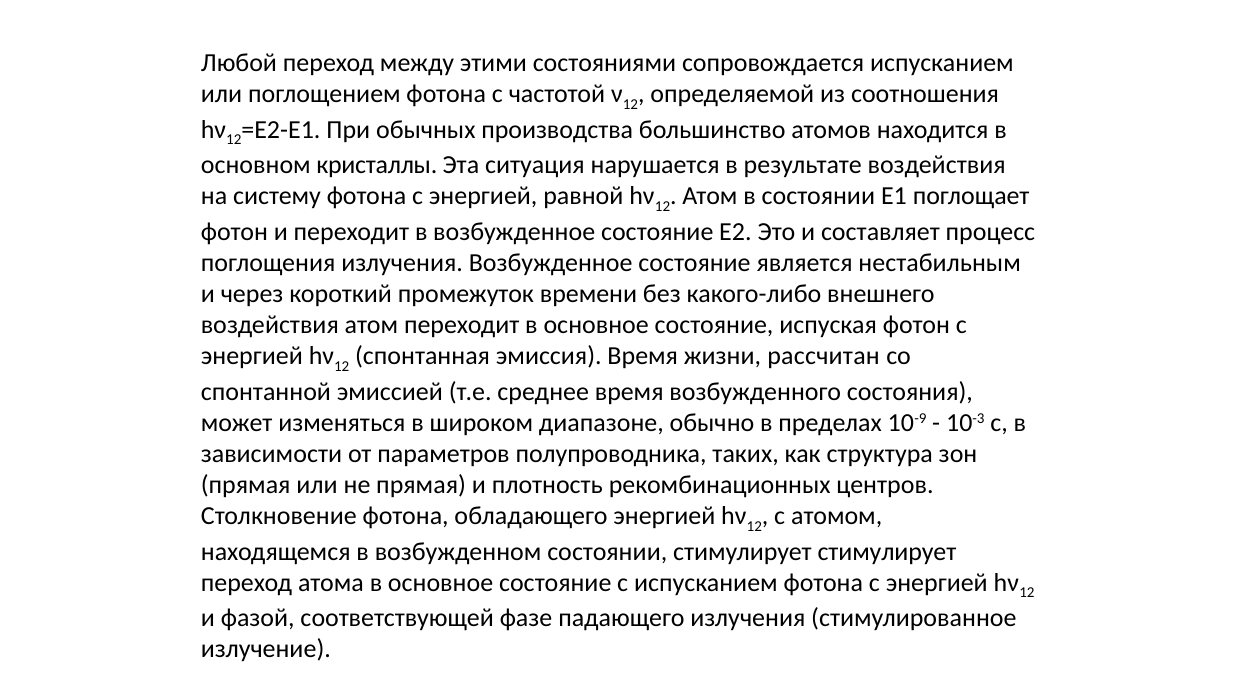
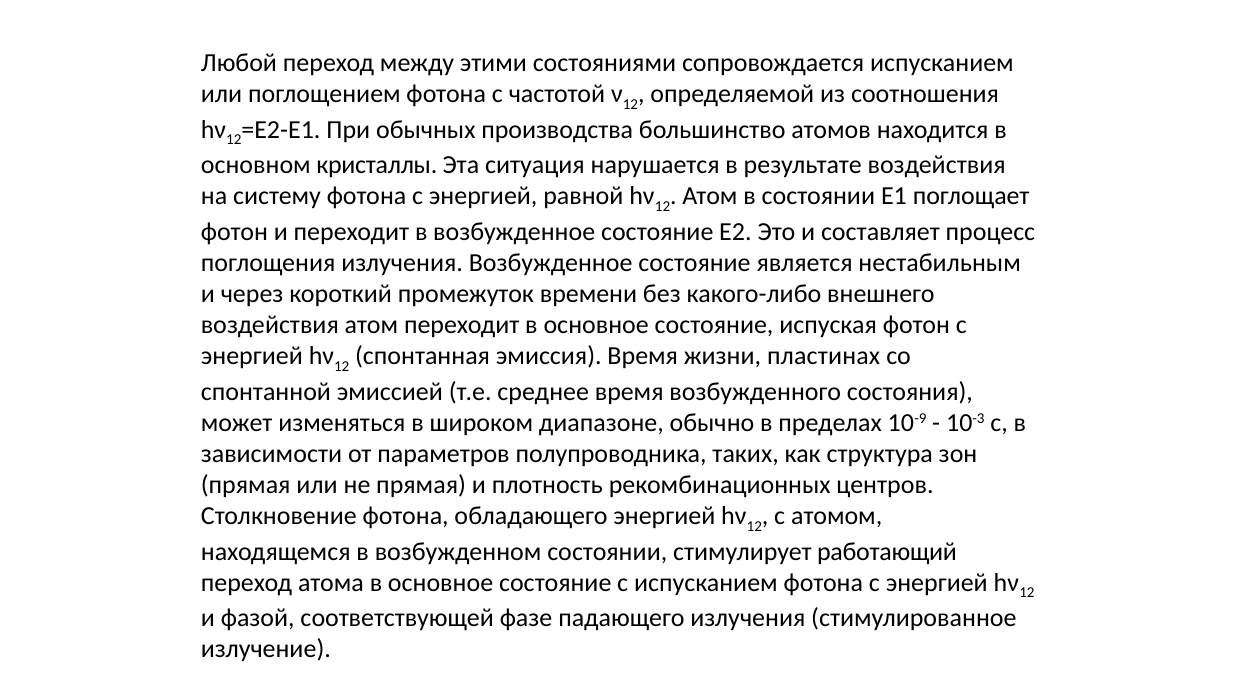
рассчитан: рассчитан -> пластинах
стимулирует стимулирует: стимулирует -> работающий
